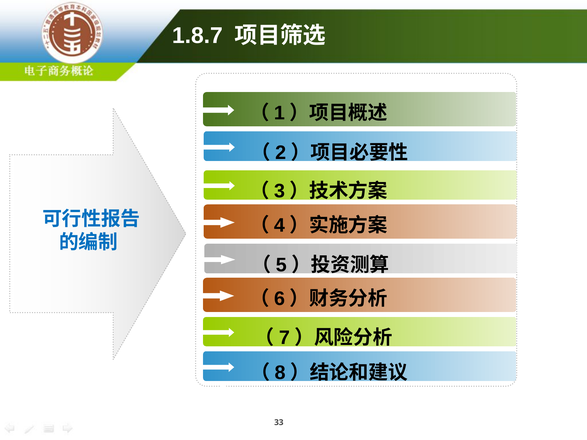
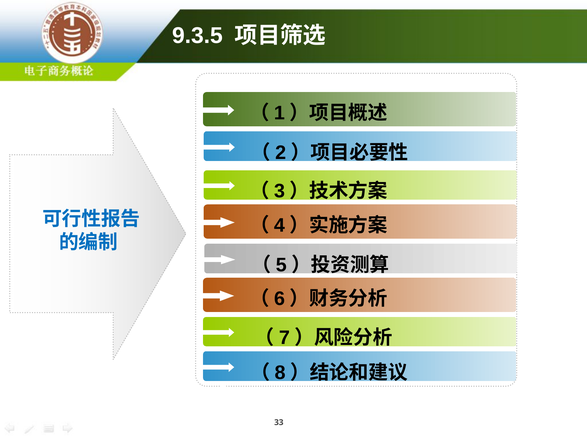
1.8.7: 1.8.7 -> 9.3.5
